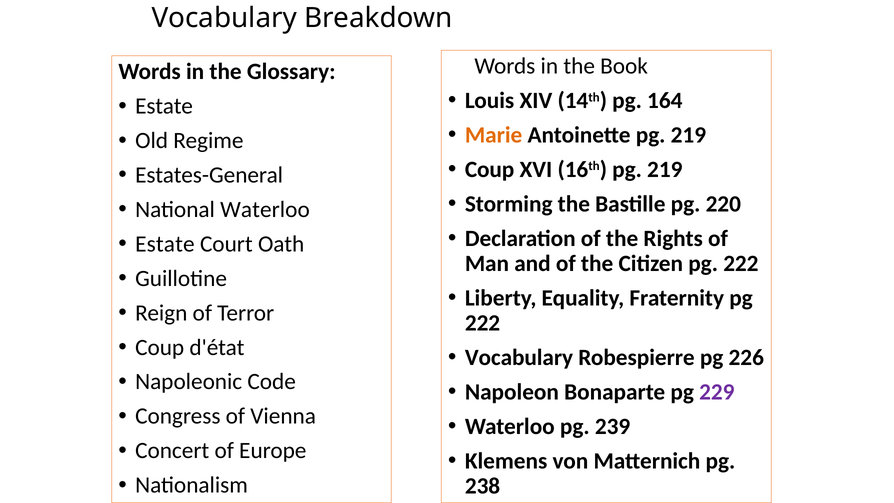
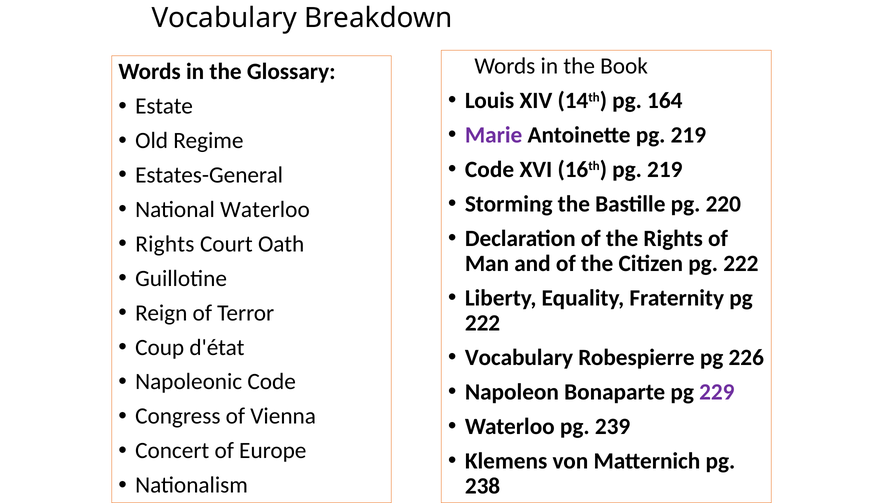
Marie colour: orange -> purple
Coup at (490, 169): Coup -> Code
Estate at (165, 244): Estate -> Rights
